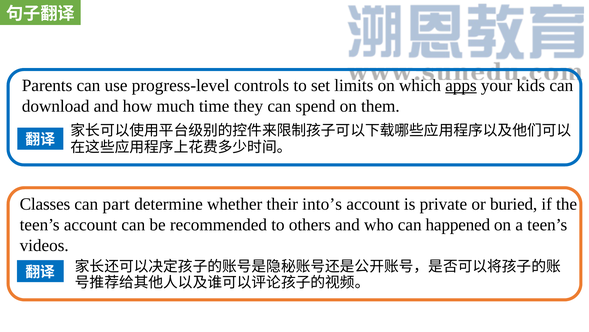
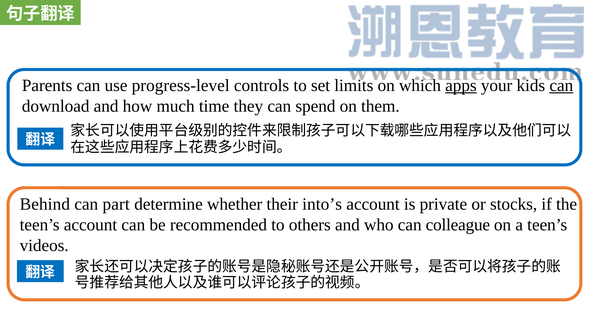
can at (561, 85) underline: none -> present
Classes: Classes -> Behind
buried: buried -> stocks
happened: happened -> colleague
